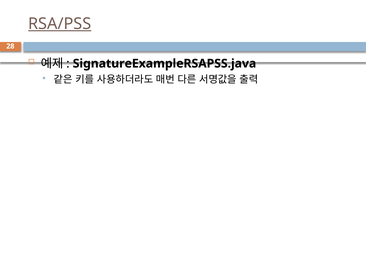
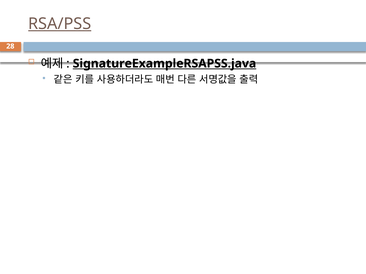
SignatureExampleRSAPSS.java underline: none -> present
